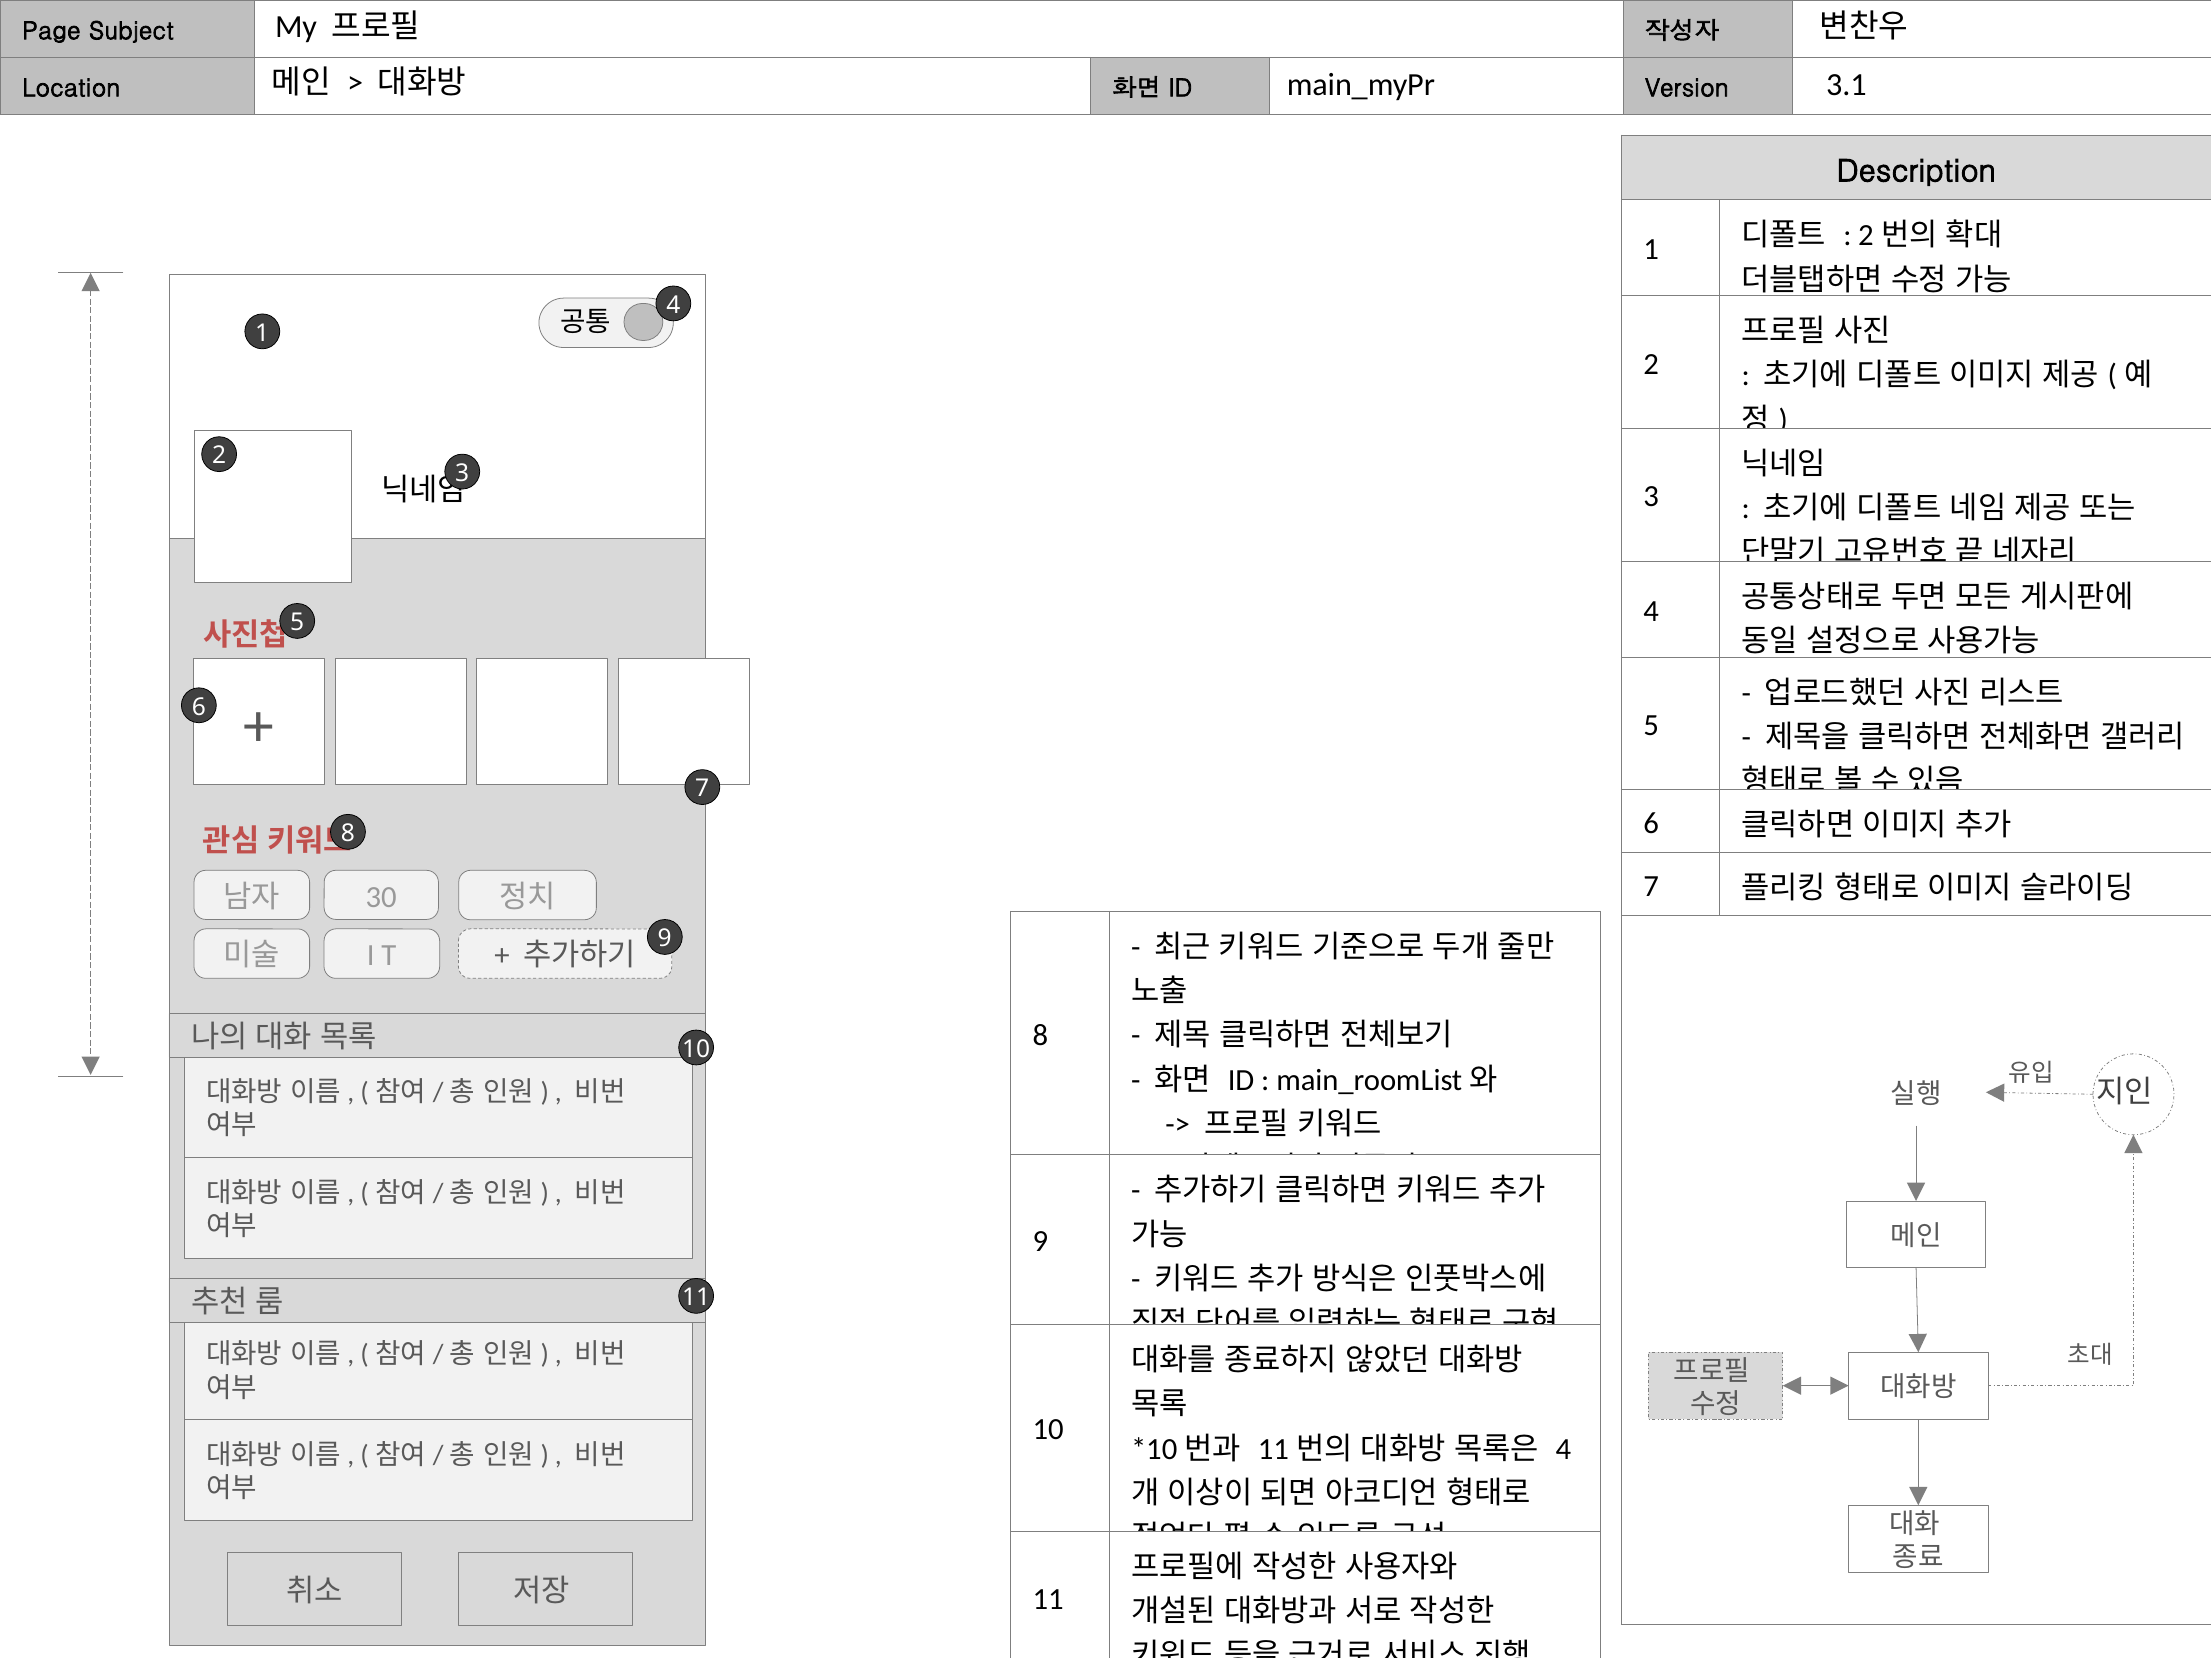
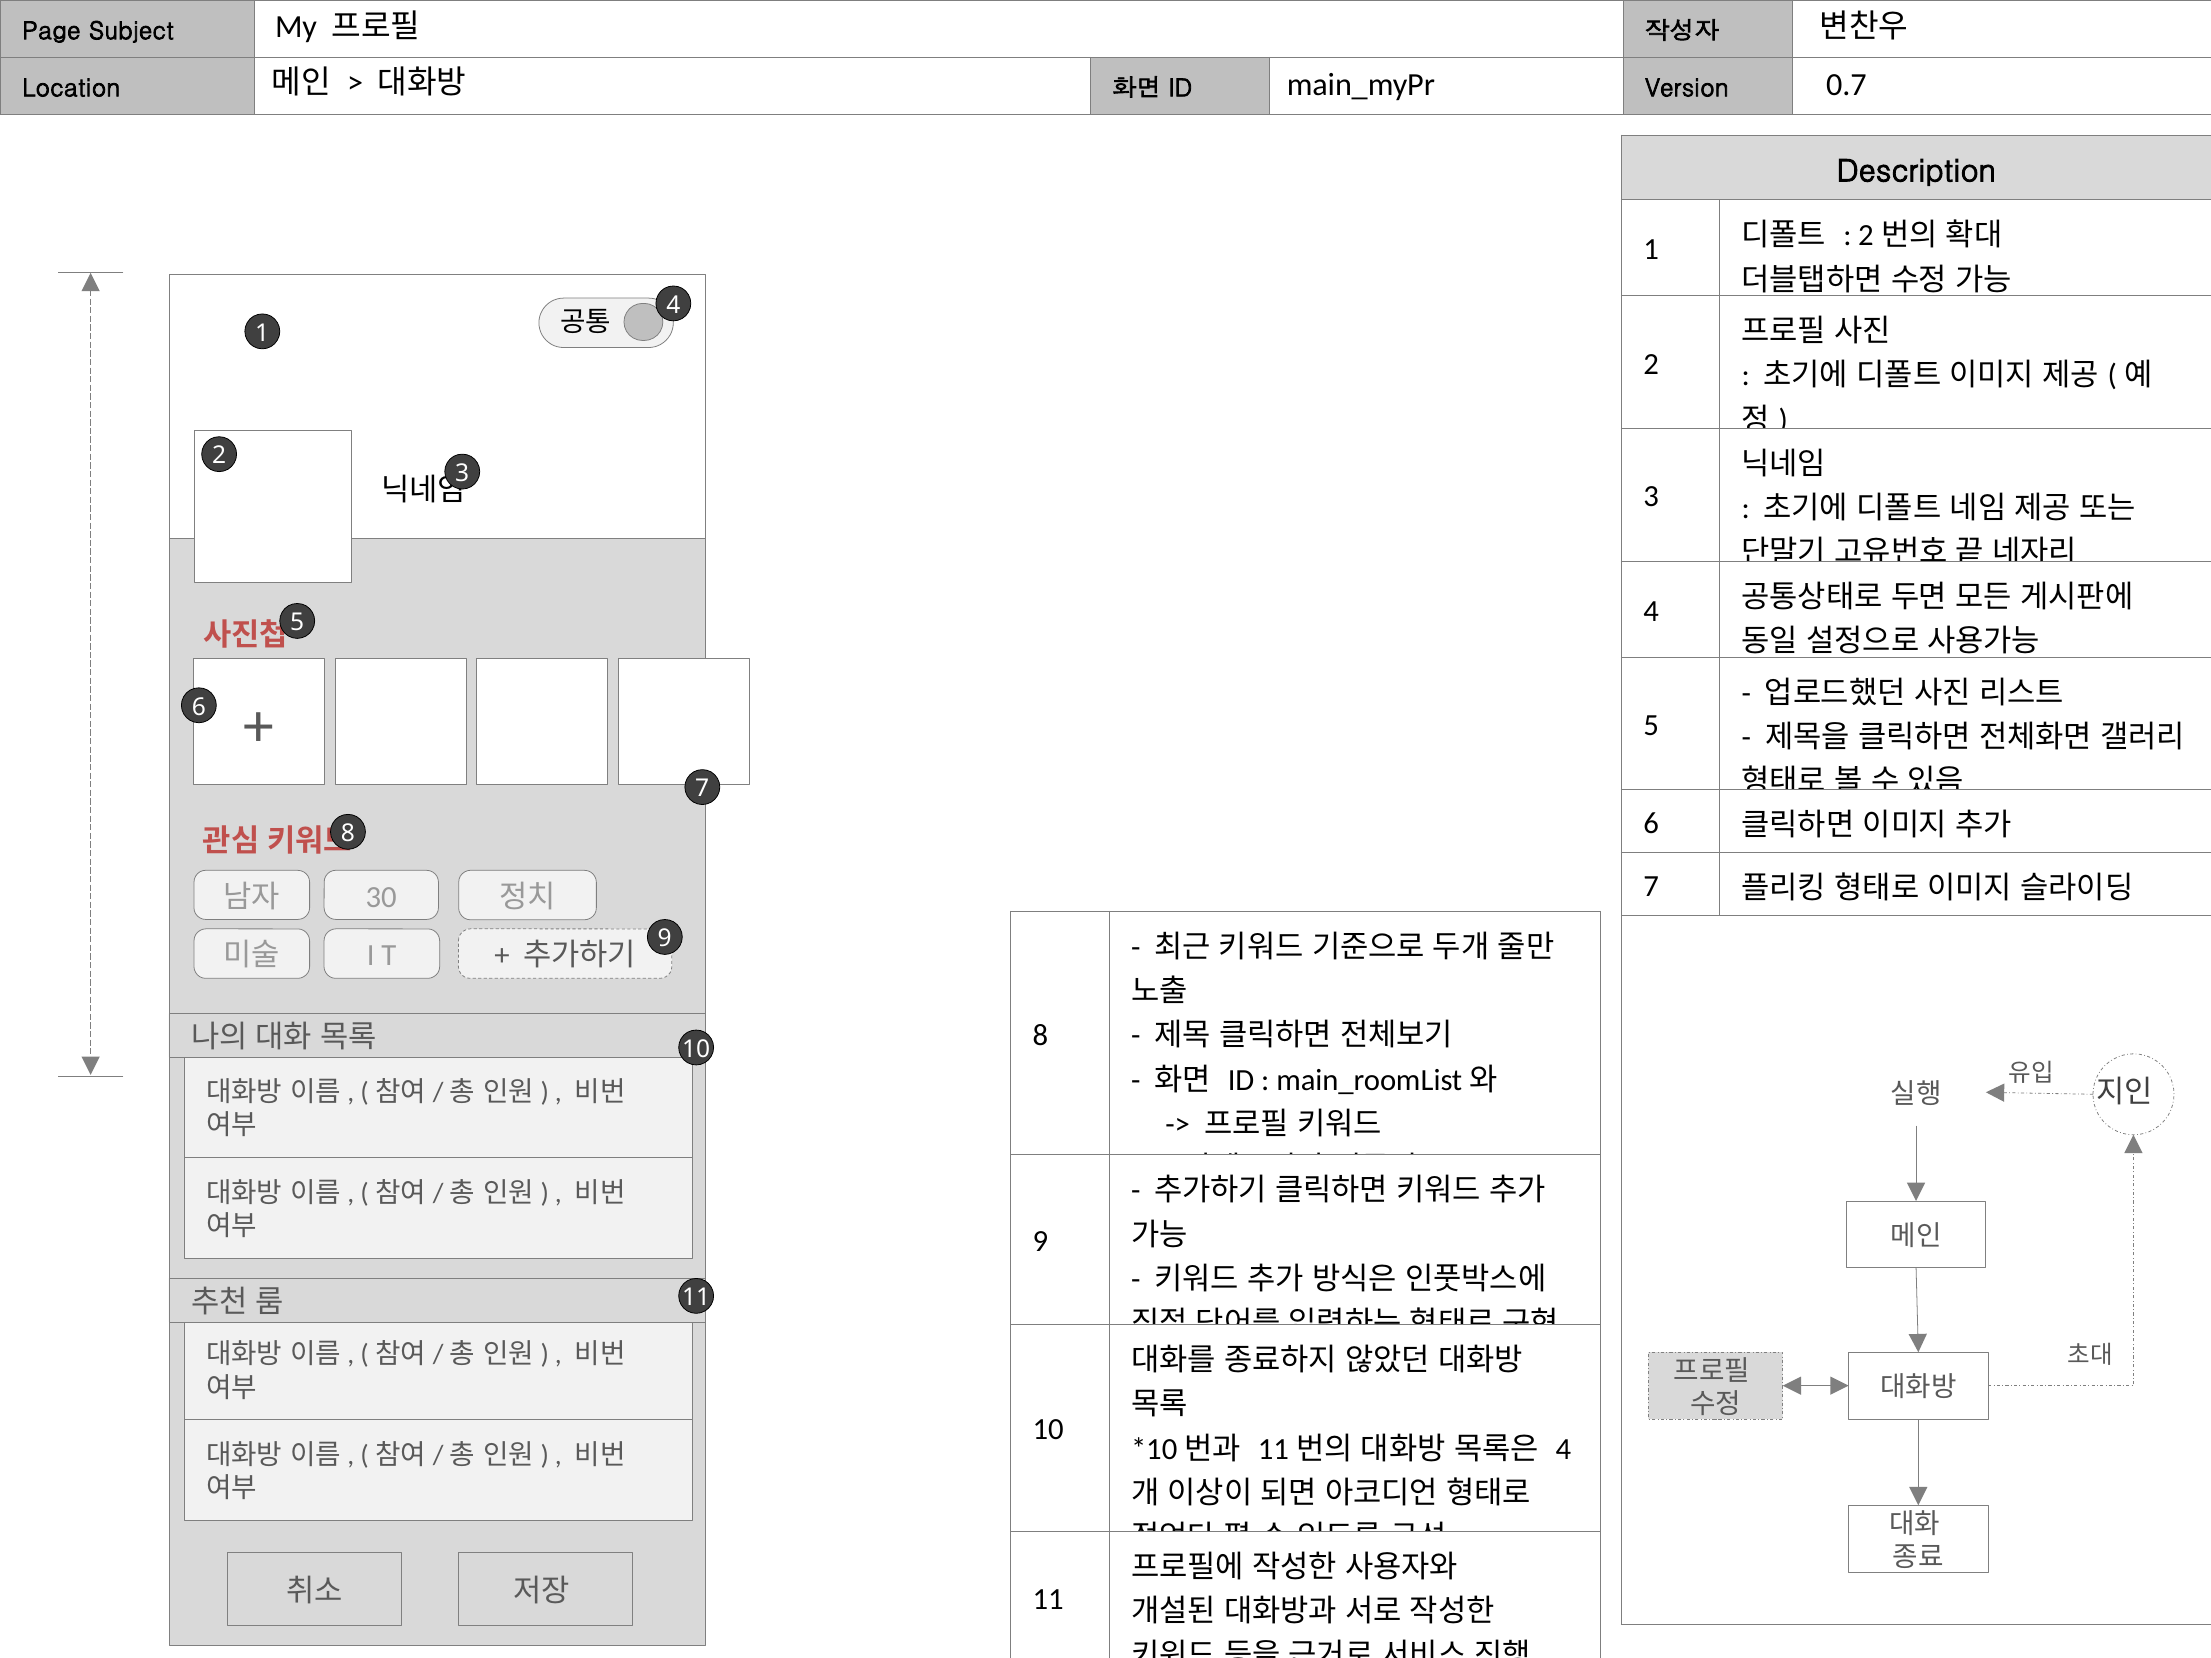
3.1: 3.1 -> 0.7
